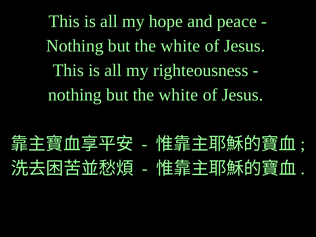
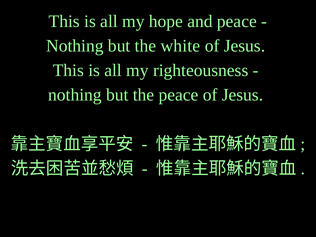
white at (178, 95): white -> peace
